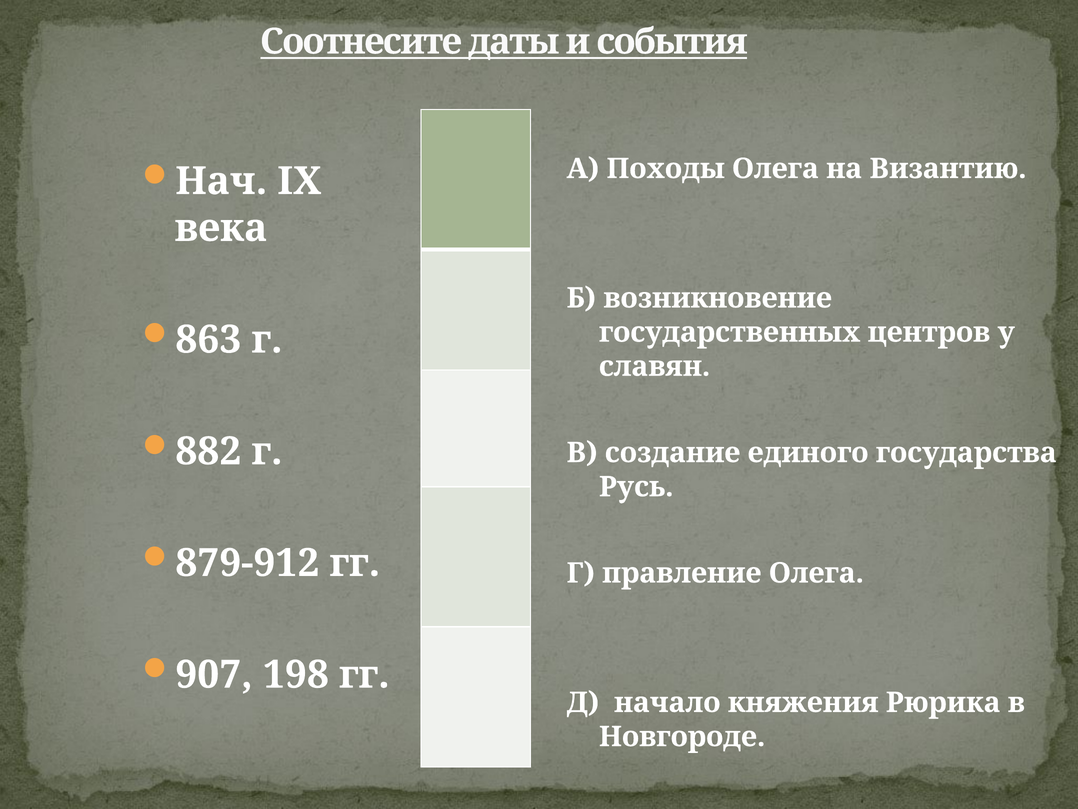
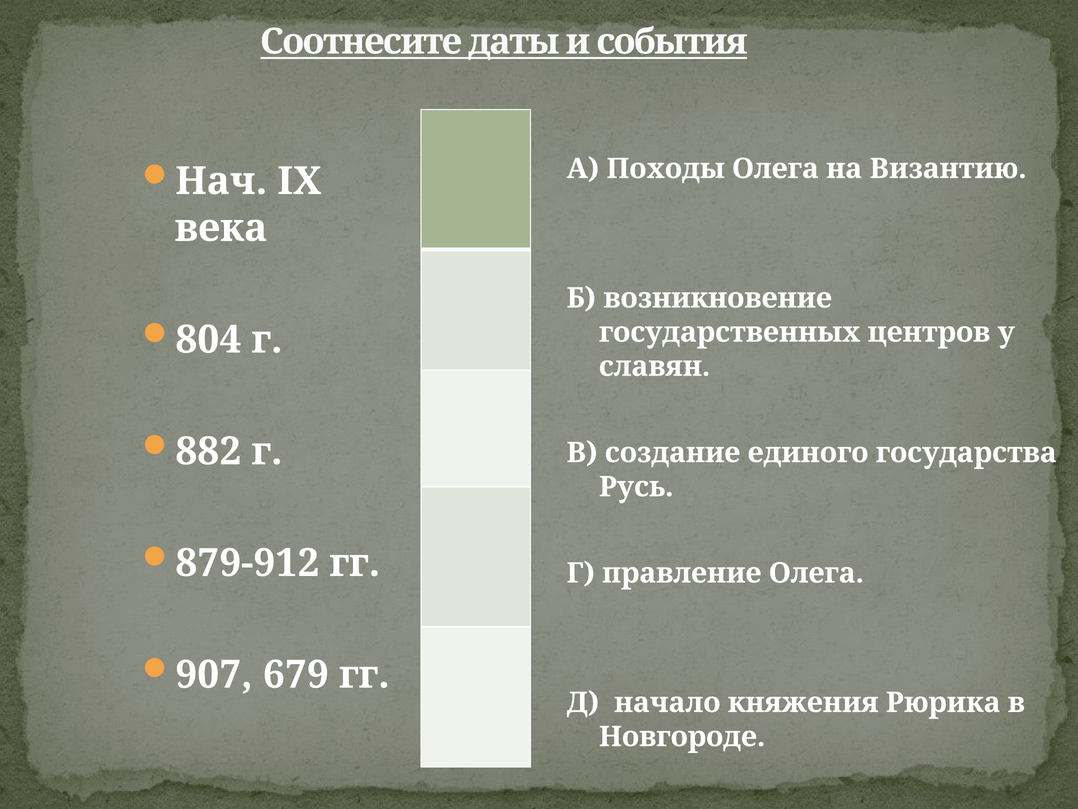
863: 863 -> 804
198: 198 -> 679
